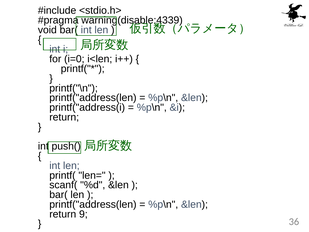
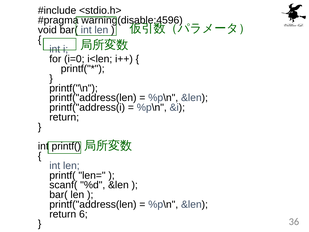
warning(disable:4339: warning(disable:4339 -> warning(disable:4596
int push(: push( -> printf(
9: 9 -> 6
